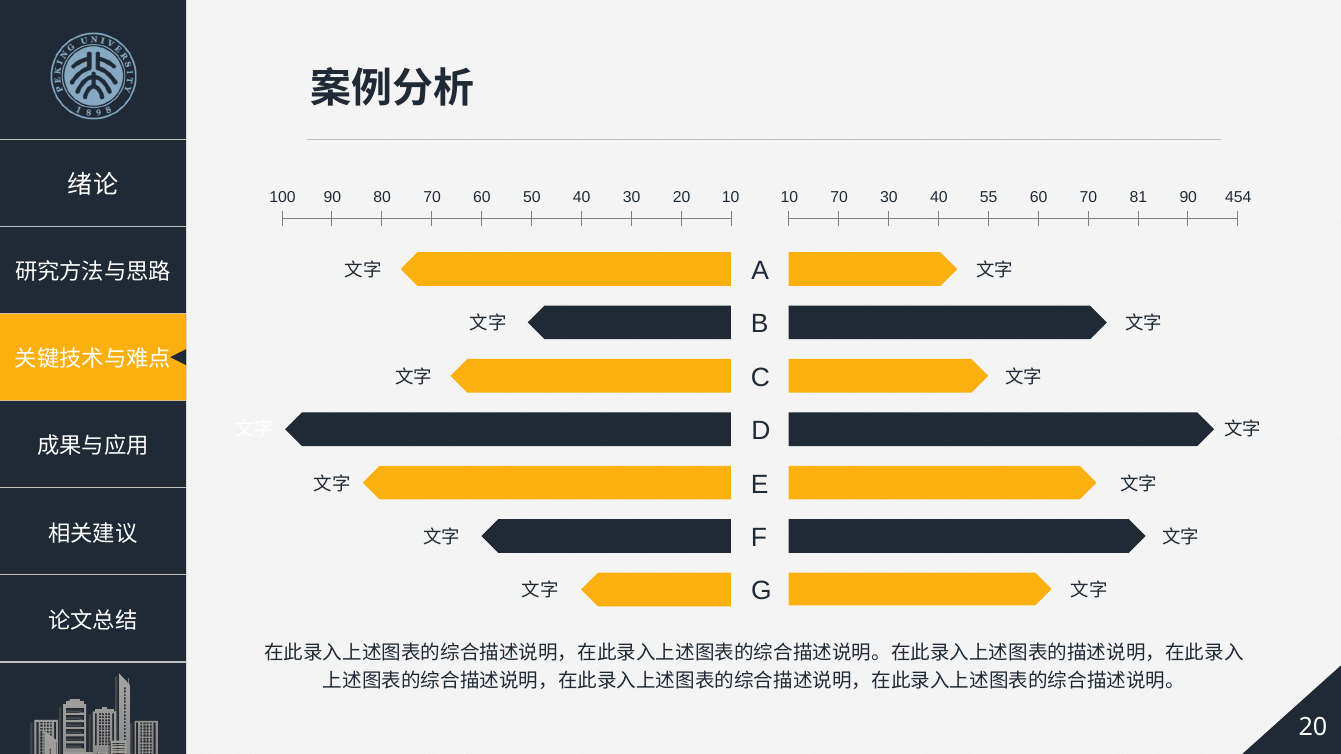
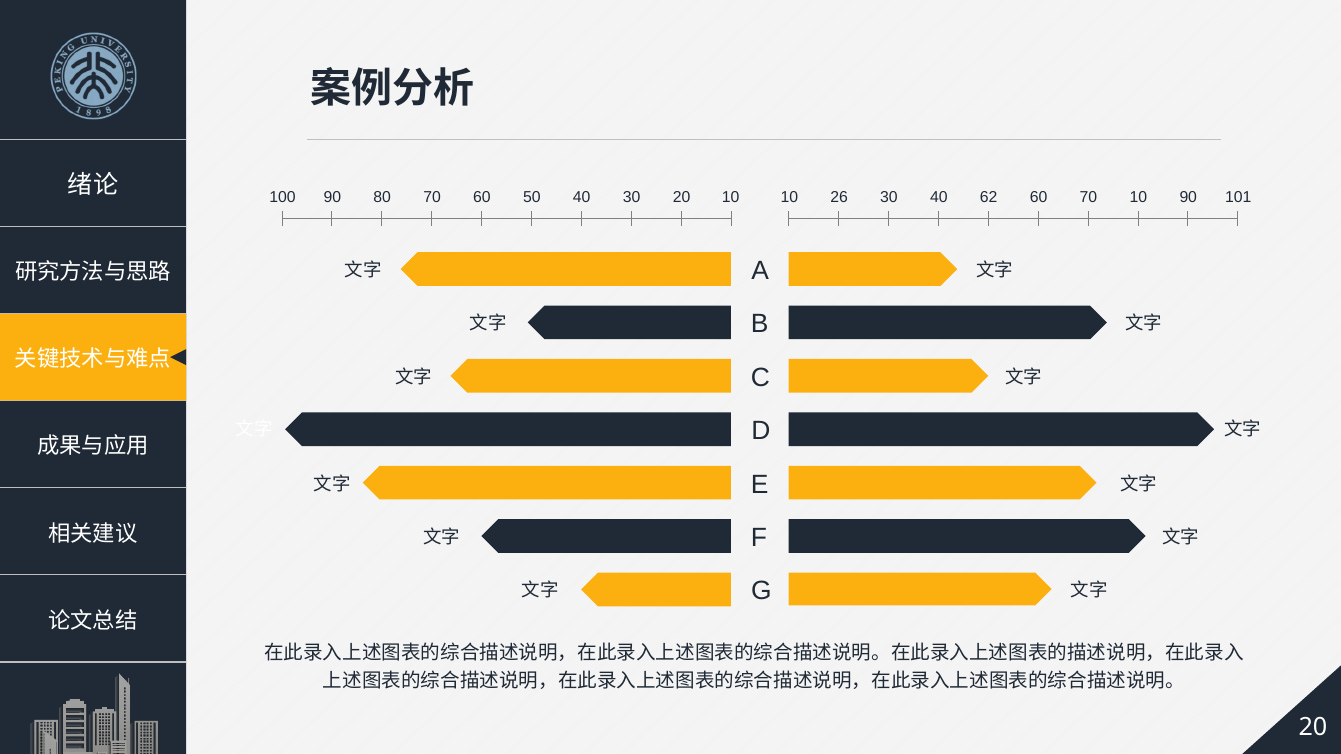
10 70: 70 -> 26
55: 55 -> 62
70 81: 81 -> 10
454: 454 -> 101
